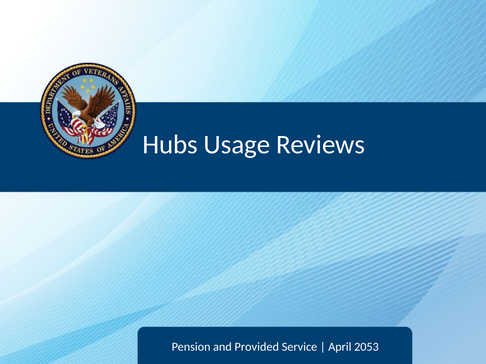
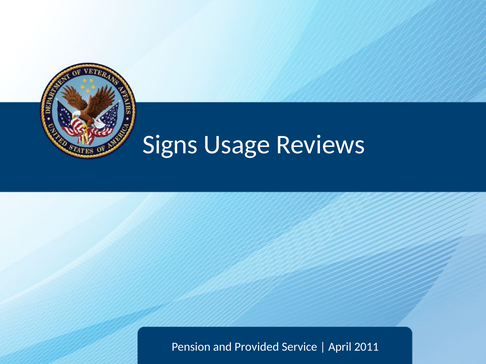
Hubs: Hubs -> Signs
2053: 2053 -> 2011
